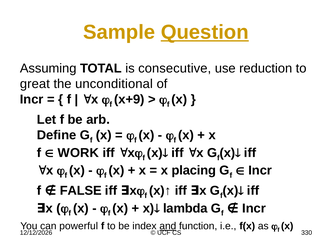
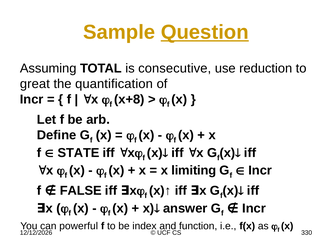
unconditional: unconditional -> quantification
x+9: x+9 -> x+8
WORK: WORK -> STATE
placing: placing -> limiting
lambda: lambda -> answer
and underline: present -> none
